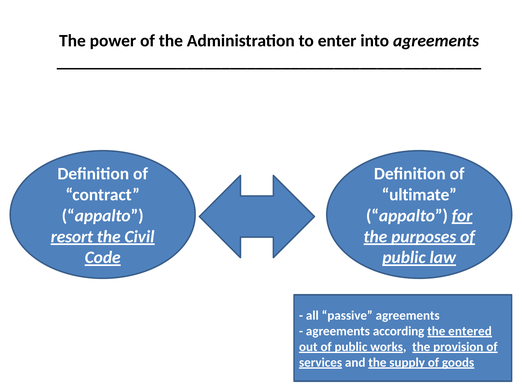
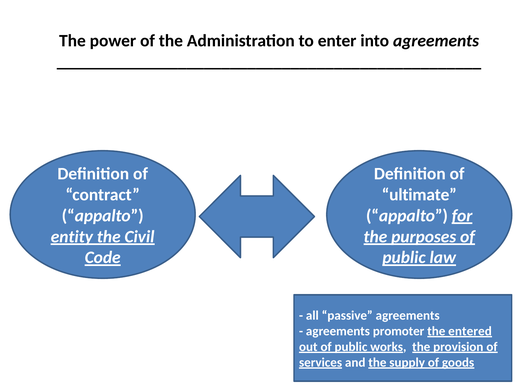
resort: resort -> entity
according: according -> promoter
